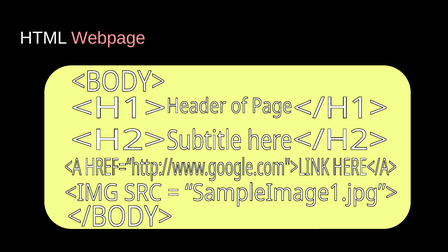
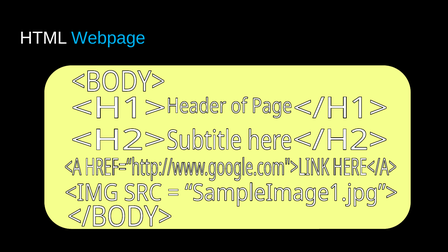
Webpage colour: pink -> light blue
